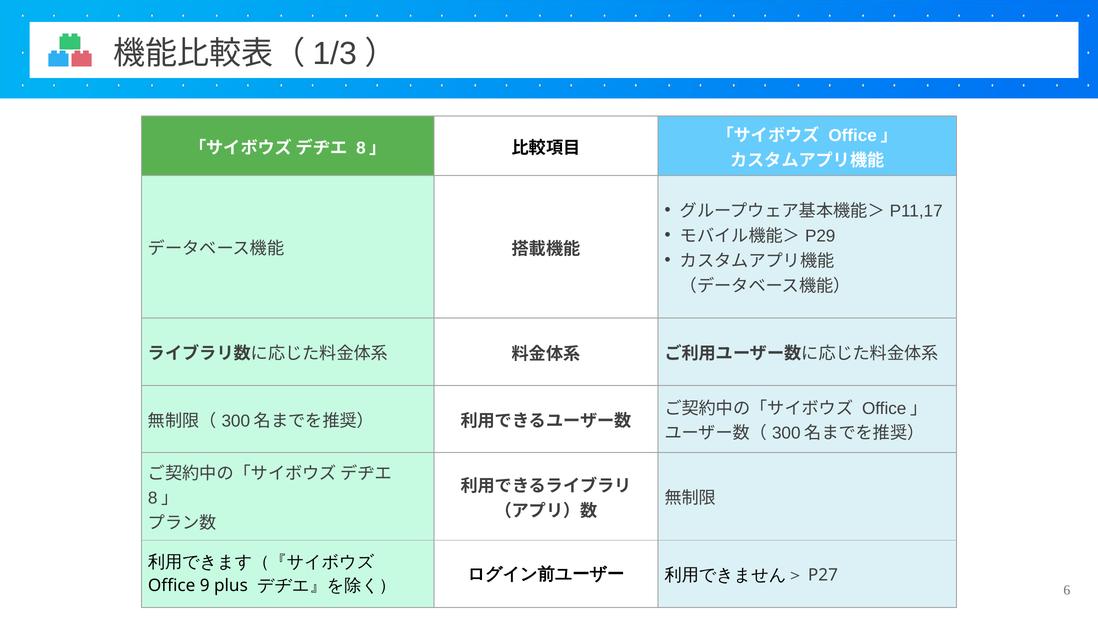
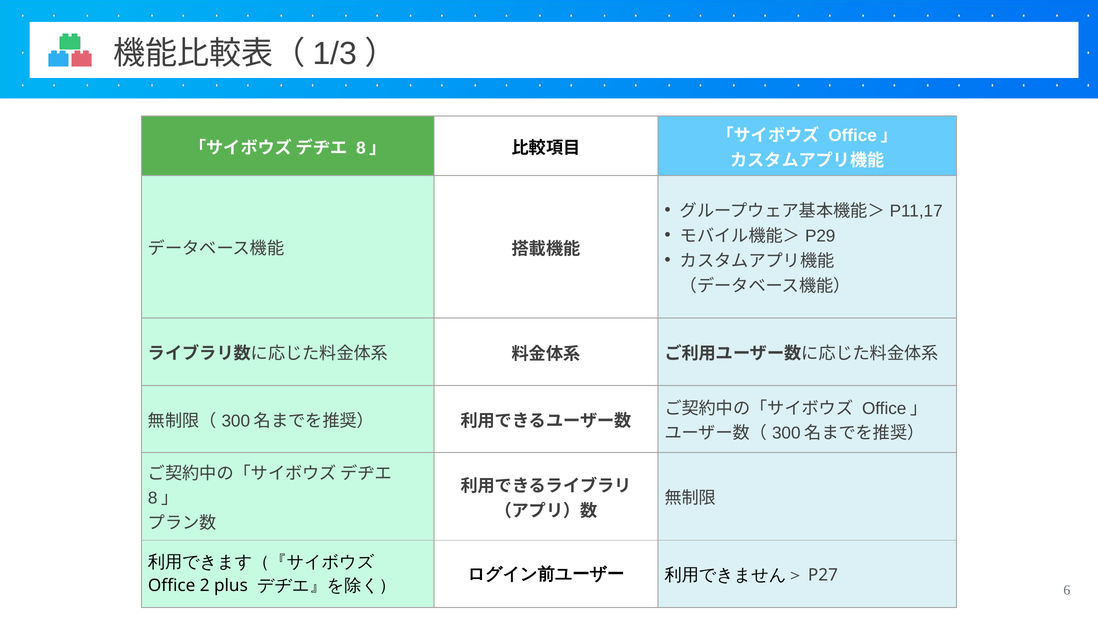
9: 9 -> 2
